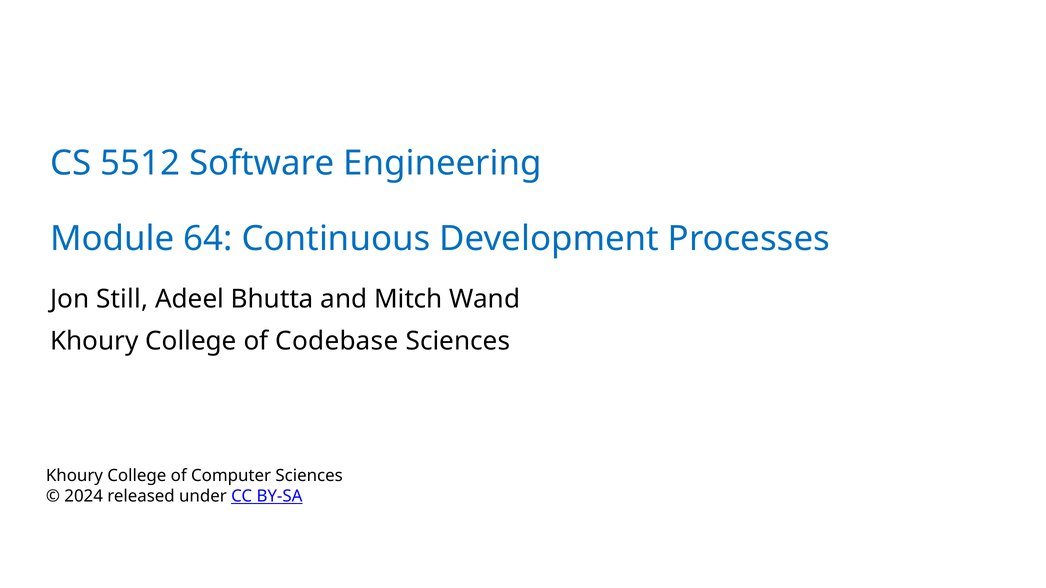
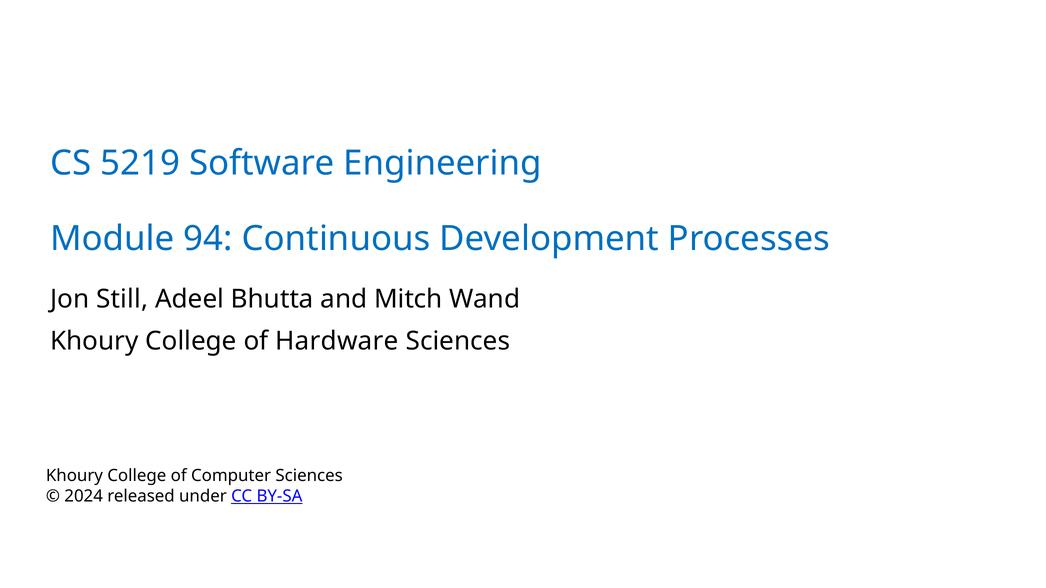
5512: 5512 -> 5219
64: 64 -> 94
Codebase: Codebase -> Hardware
